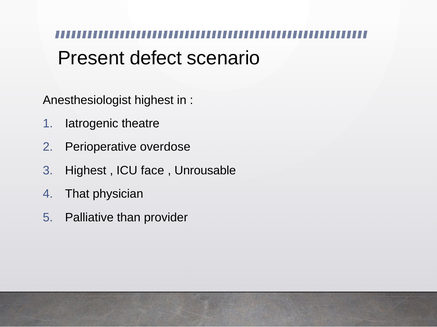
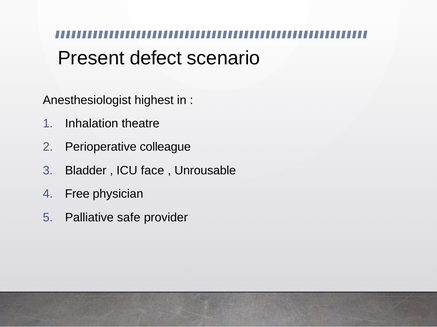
Iatrogenic: Iatrogenic -> Inhalation
overdose: overdose -> colleague
Highest at (86, 171): Highest -> Bladder
That: That -> Free
than: than -> safe
